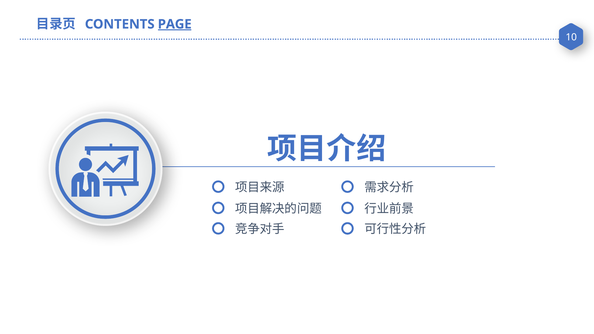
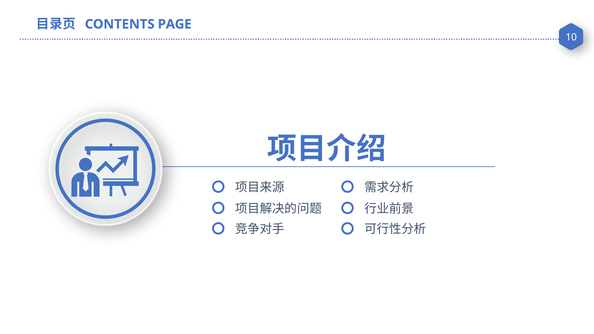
PAGE underline: present -> none
